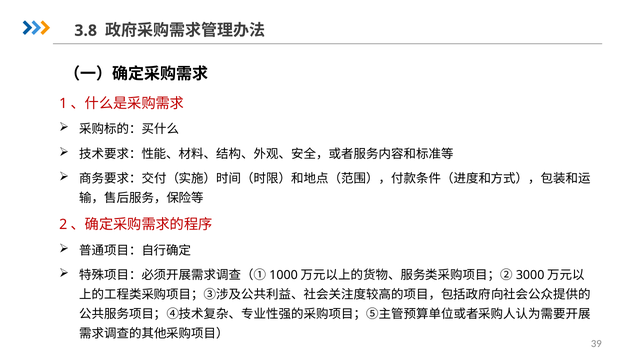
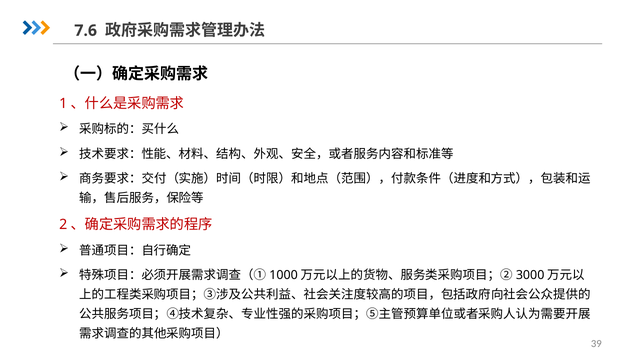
3.8: 3.8 -> 7.6
